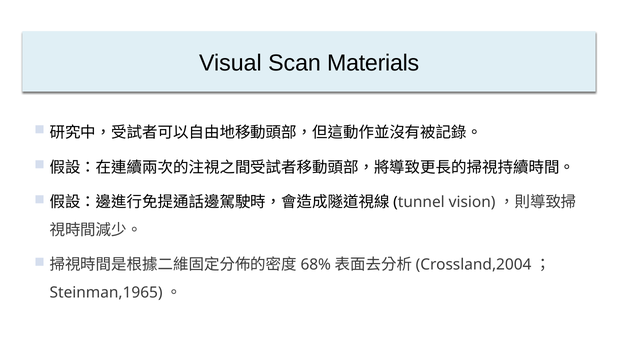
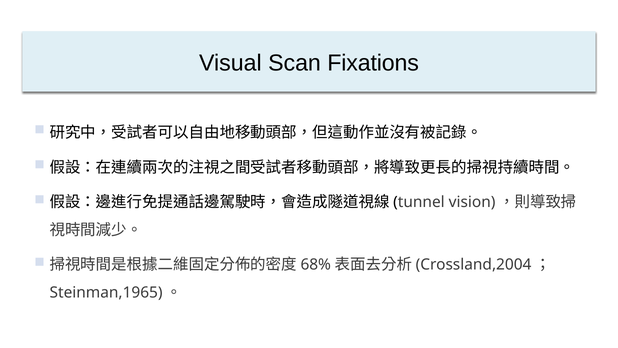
Materials: Materials -> Fixations
